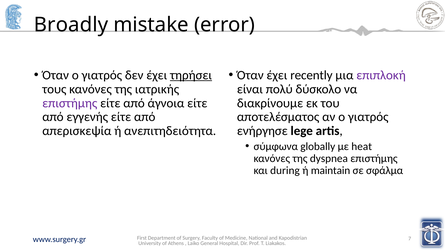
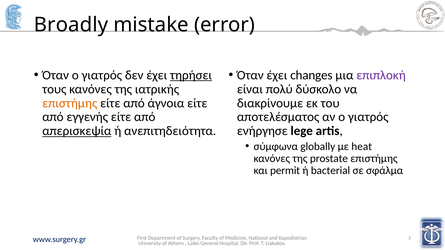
recently: recently -> changes
επιστήμης at (70, 103) colour: purple -> orange
απερισκεψία underline: none -> present
dyspnea: dyspnea -> prostate
during: during -> permit
maintain: maintain -> bacterial
